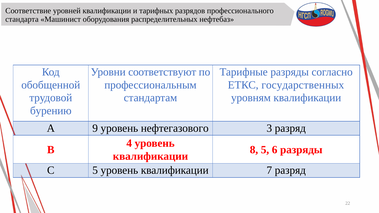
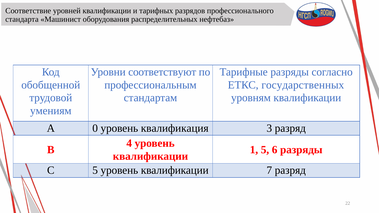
бурению: бурению -> умениям
9: 9 -> 0
нефтегазового: нефтегазового -> квалификация
8: 8 -> 1
